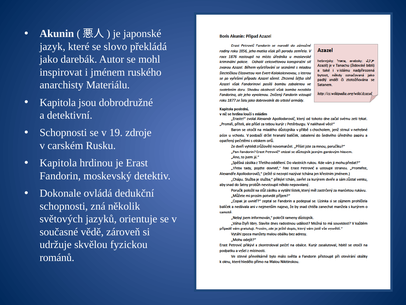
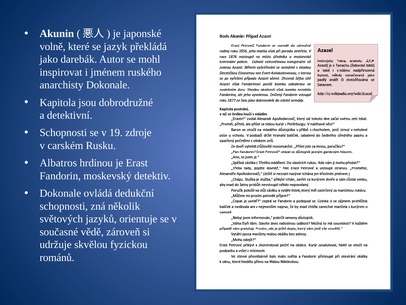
jazyk: jazyk -> volně
slovo: slovo -> jazyk
anarchisty Materiálu: Materiálu -> Dokonale
Kapitola at (58, 163): Kapitola -> Albatros
